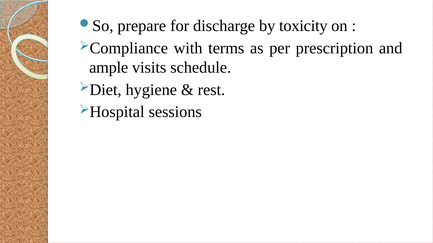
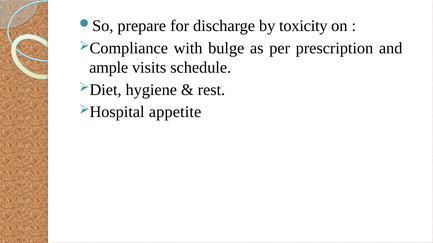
terms: terms -> bulge
sessions: sessions -> appetite
